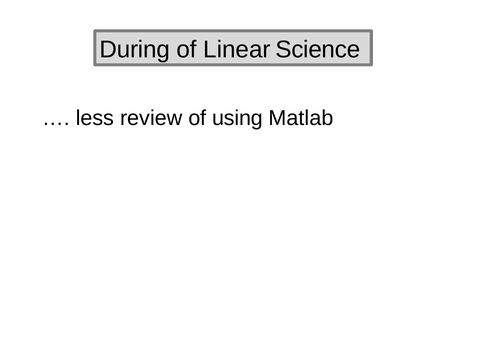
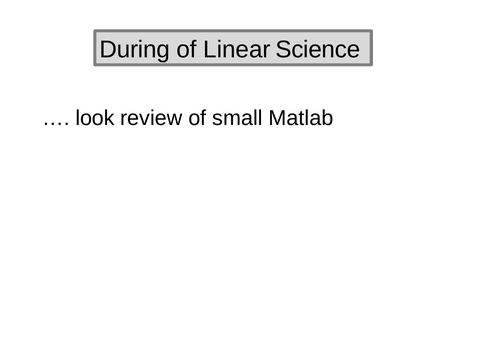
less: less -> look
using: using -> small
